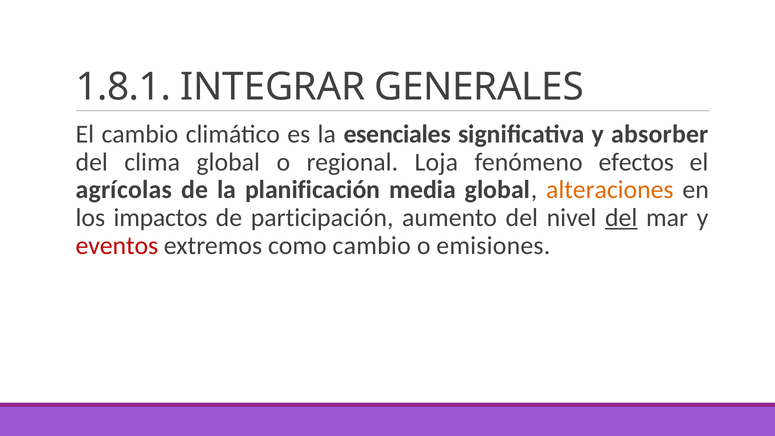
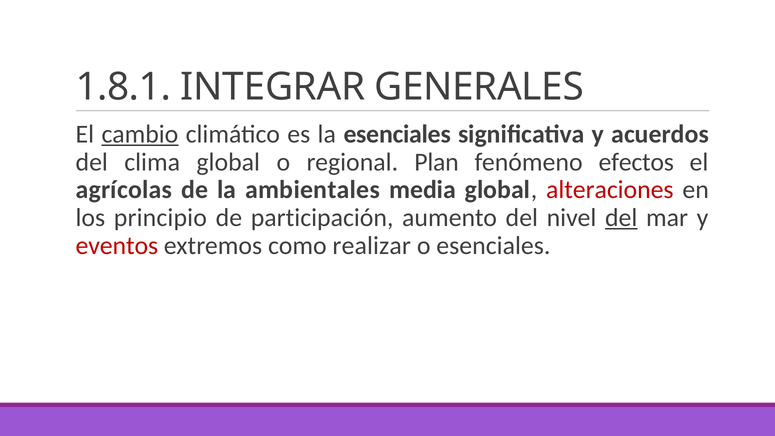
cambio at (140, 134) underline: none -> present
absorber: absorber -> acuerdos
Loja: Loja -> Plan
planificación: planificación -> ambientales
alteraciones colour: orange -> red
impactos: impactos -> principio
como cambio: cambio -> realizar
o emisiones: emisiones -> esenciales
